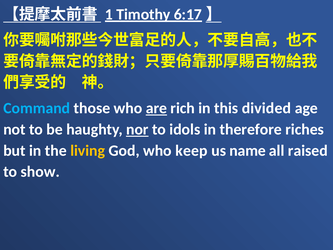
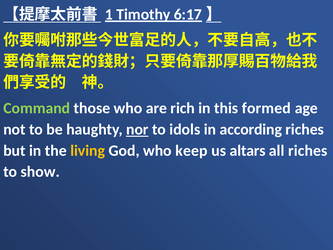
Command colour: light blue -> light green
are underline: present -> none
divided: divided -> formed
therefore: therefore -> according
name: name -> altars
all raised: raised -> riches
